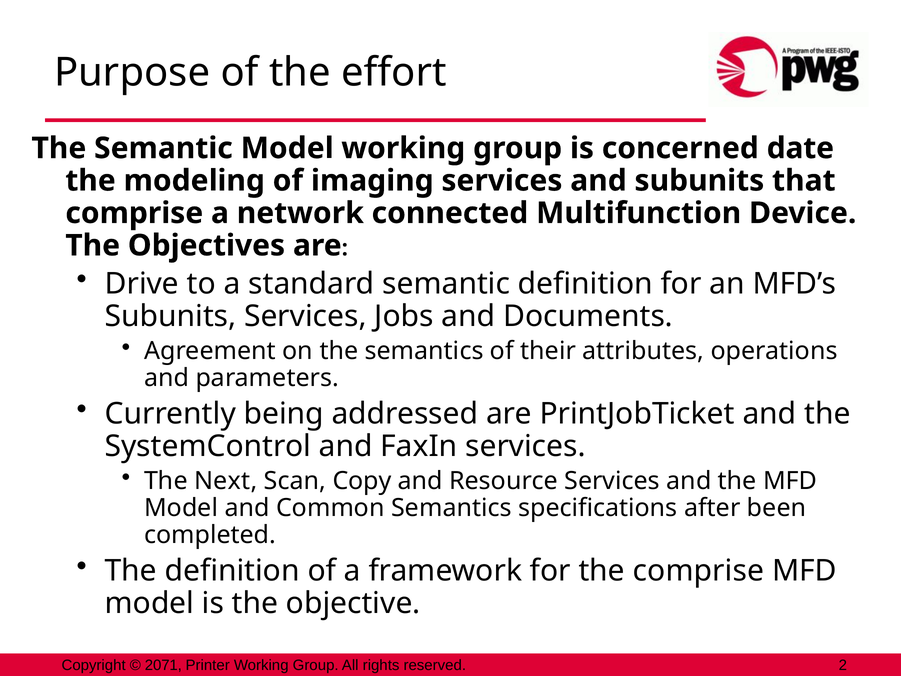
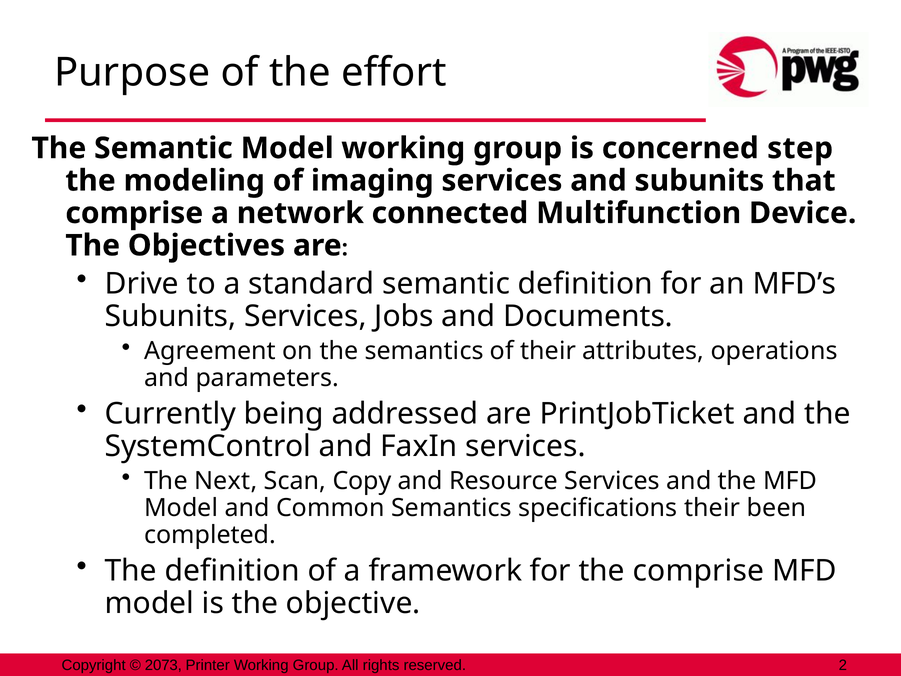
date: date -> step
specifications after: after -> their
2071: 2071 -> 2073
